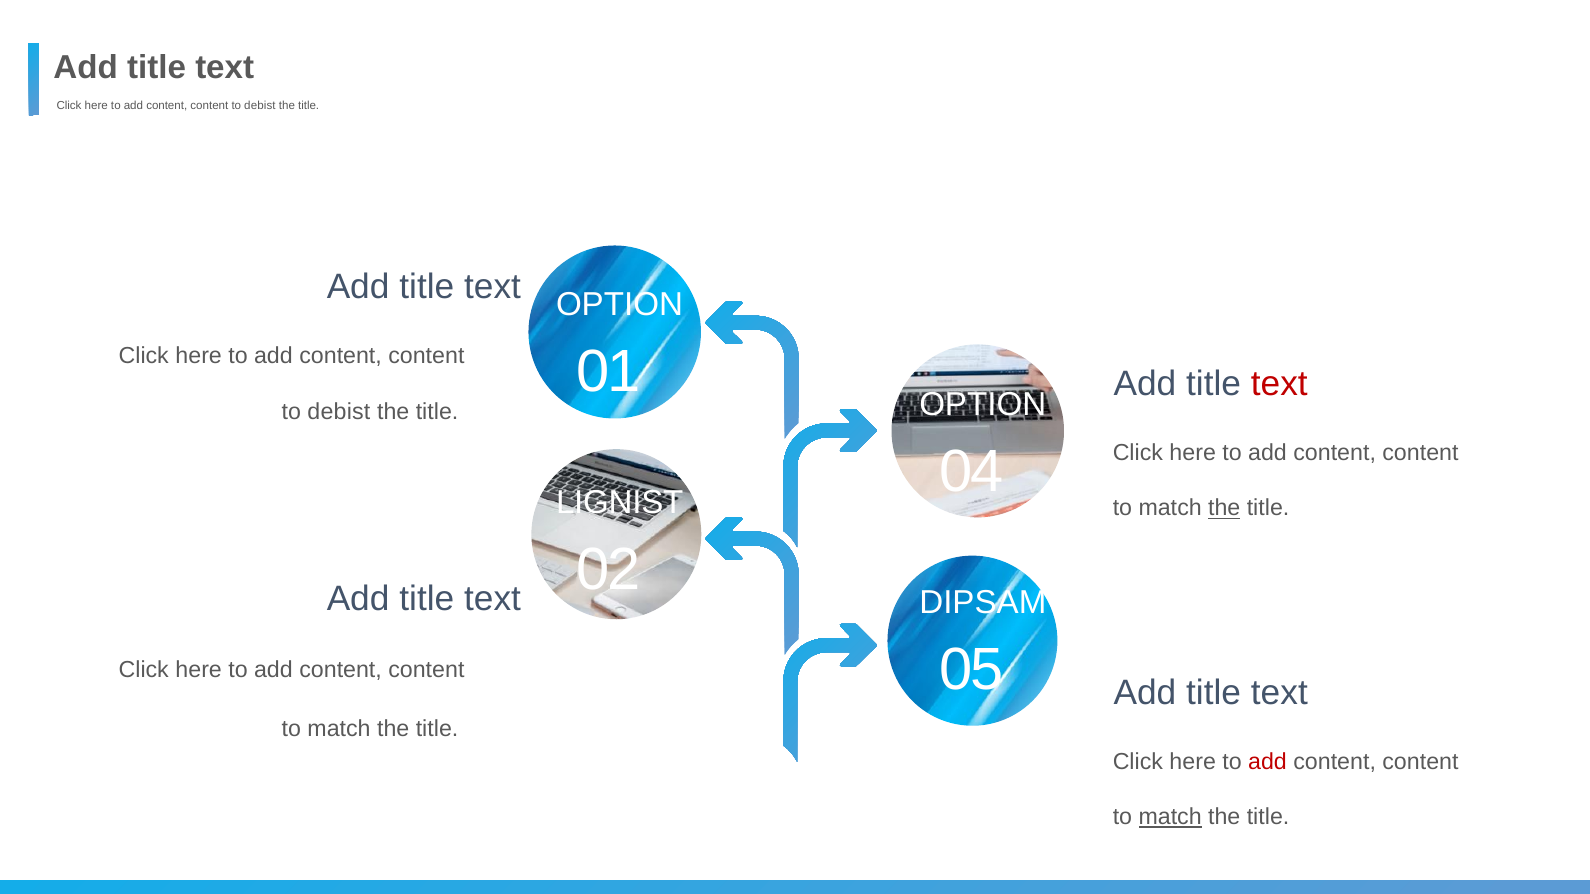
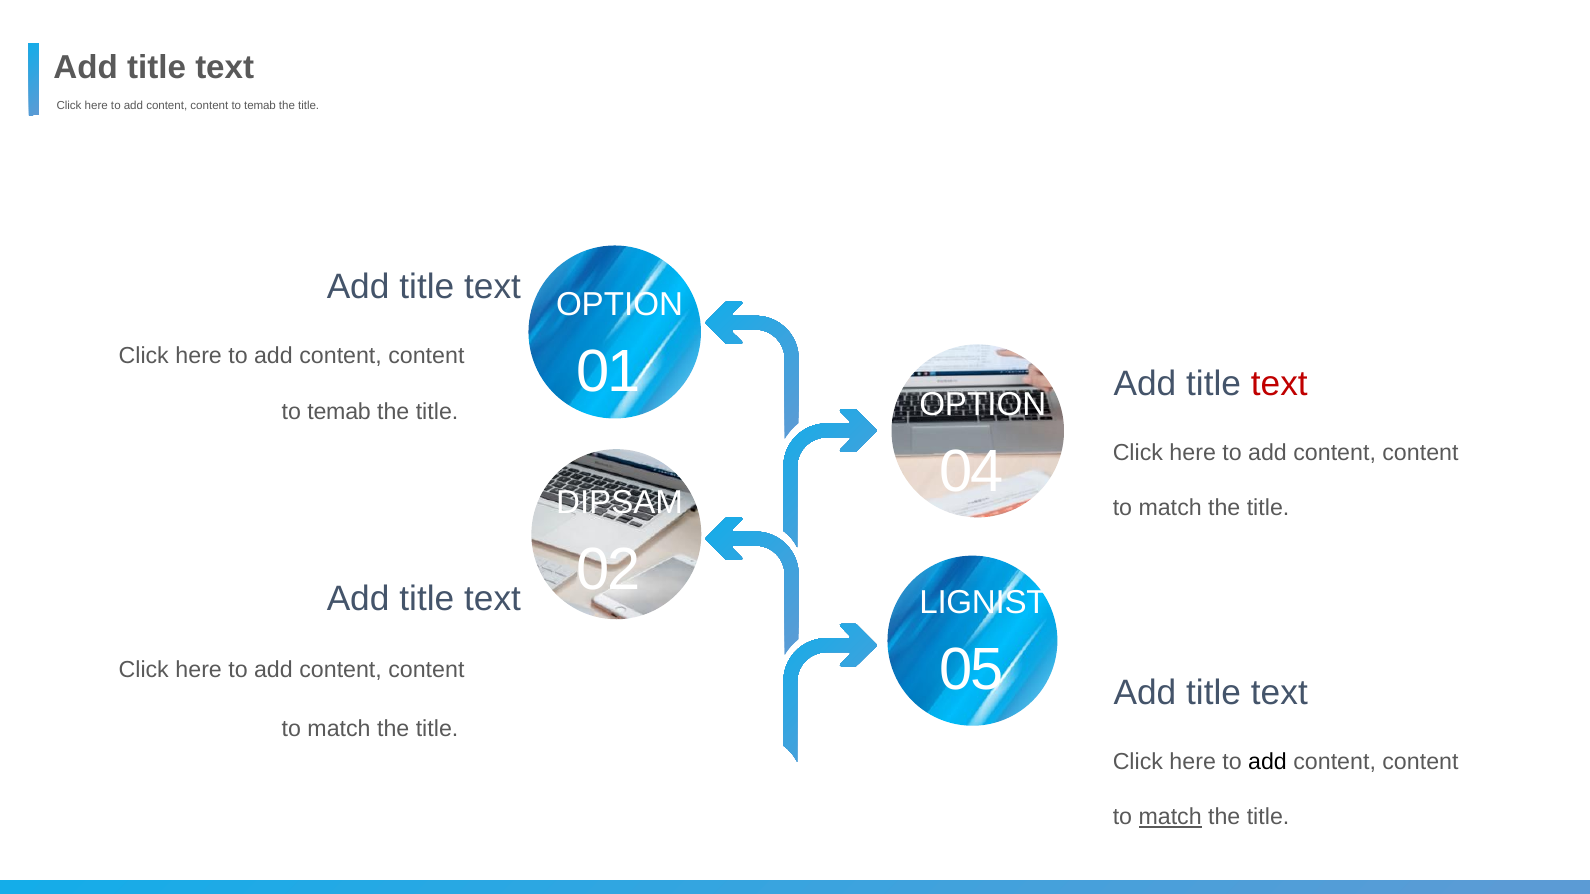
debist at (260, 106): debist -> temab
debist at (339, 412): debist -> temab
LIGNIST: LIGNIST -> DIPSAM
the at (1224, 508) underline: present -> none
DIPSAM: DIPSAM -> LIGNIST
add at (1267, 762) colour: red -> black
